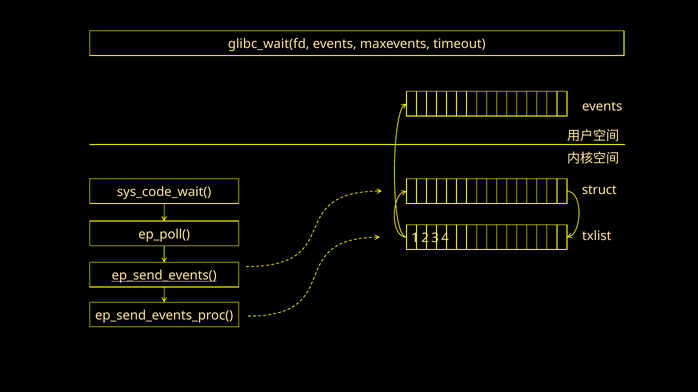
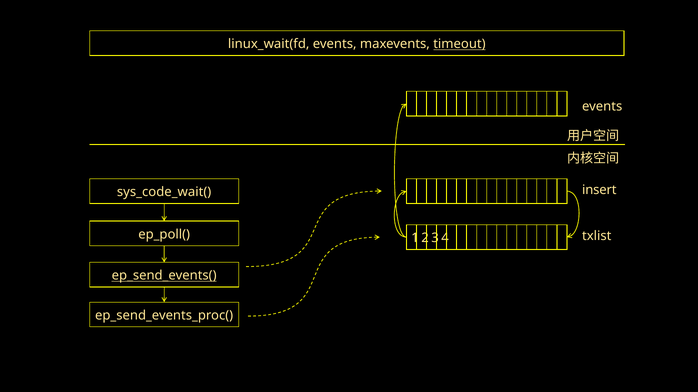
glibc_wait(fd: glibc_wait(fd -> linux_wait(fd
timeout underline: none -> present
struct: struct -> insert
